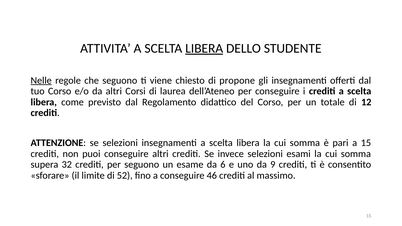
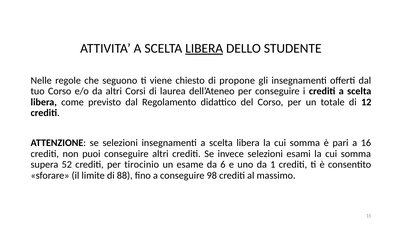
Nelle underline: present -> none
a 15: 15 -> 16
32: 32 -> 52
per seguono: seguono -> tirocinio
9: 9 -> 1
52: 52 -> 88
46: 46 -> 98
